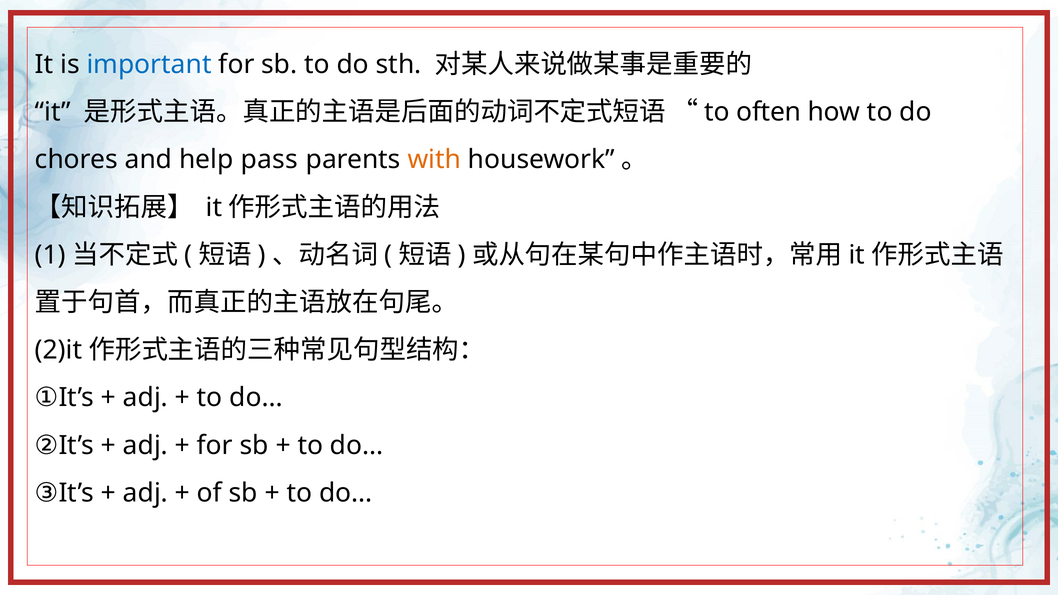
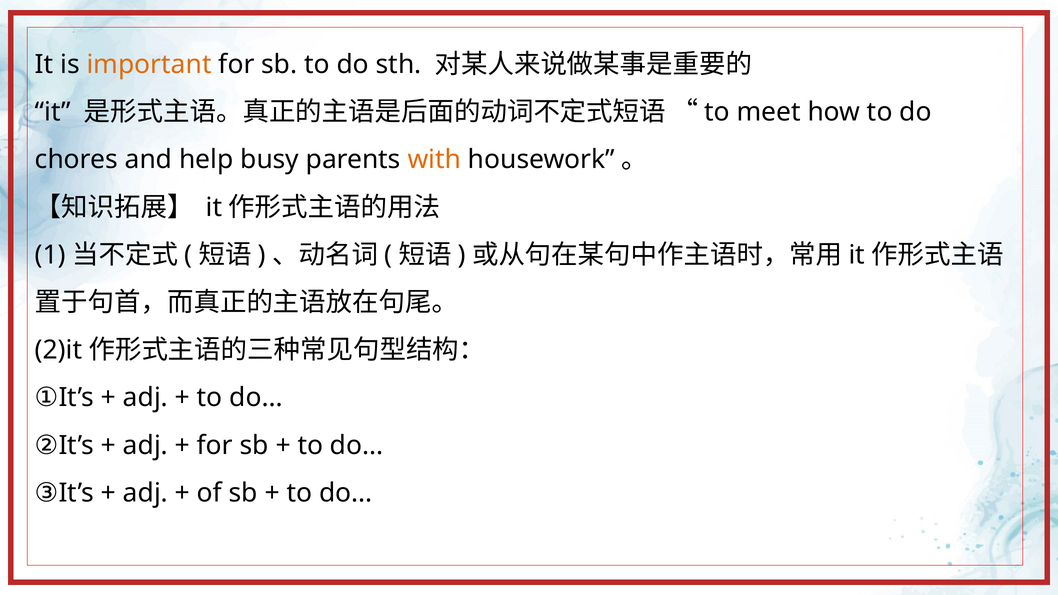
important colour: blue -> orange
often: often -> meet
pass: pass -> busy
